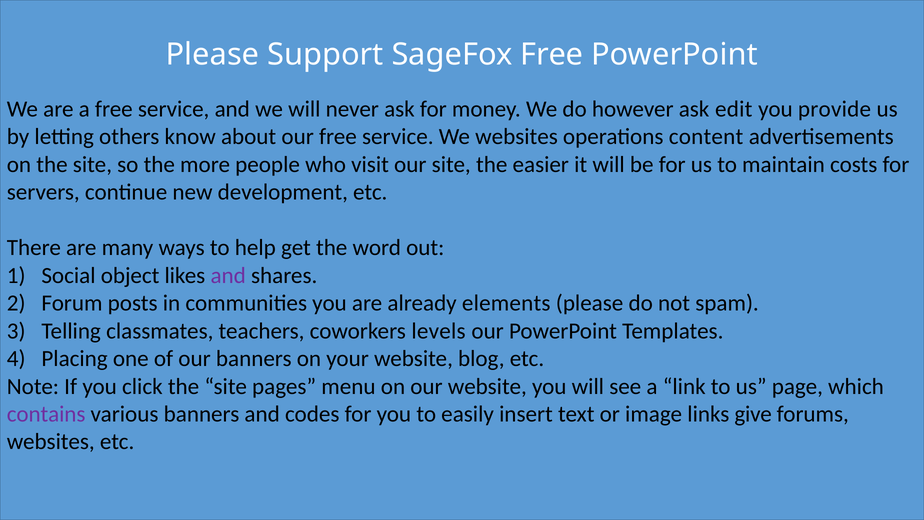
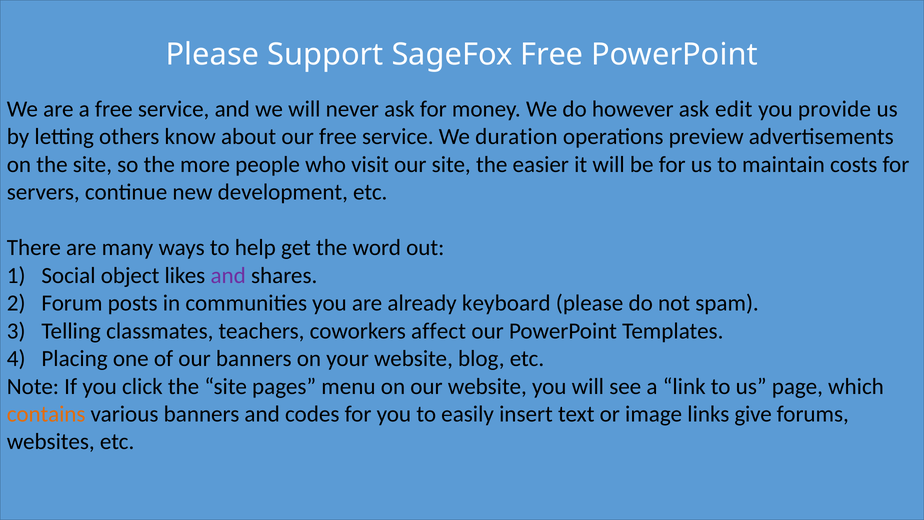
We websites: websites -> duration
content: content -> preview
elements: elements -> keyboard
levels: levels -> affect
contains colour: purple -> orange
